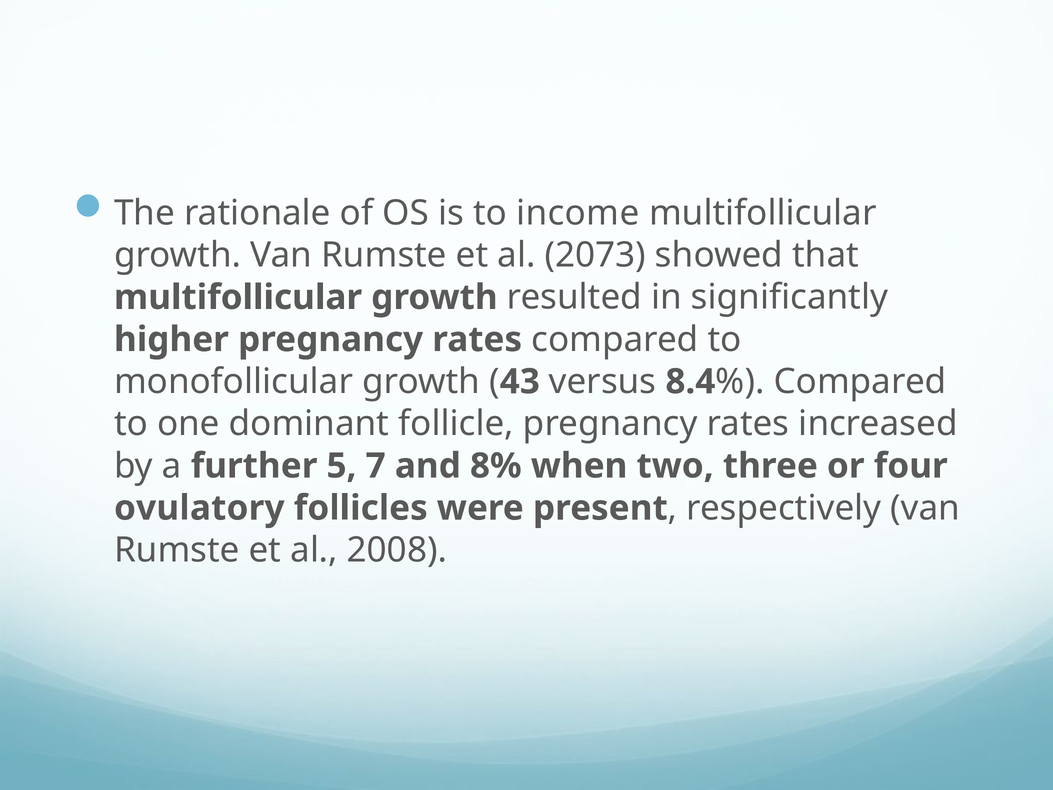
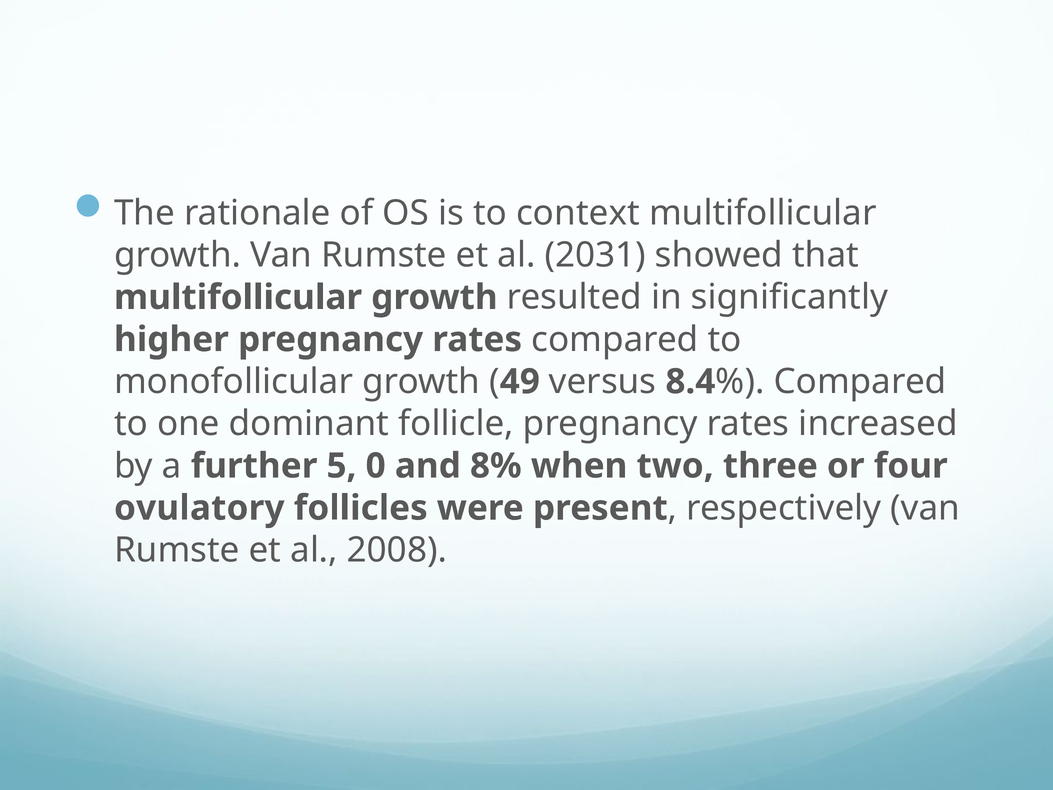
income: income -> context
2073: 2073 -> 2031
43: 43 -> 49
7: 7 -> 0
